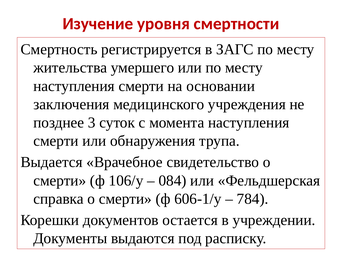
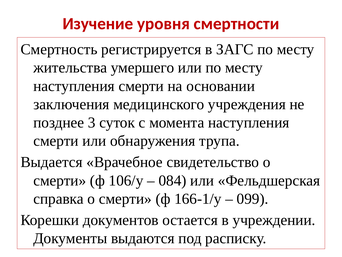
606-1/у: 606-1/у -> 166-1/у
784: 784 -> 099
